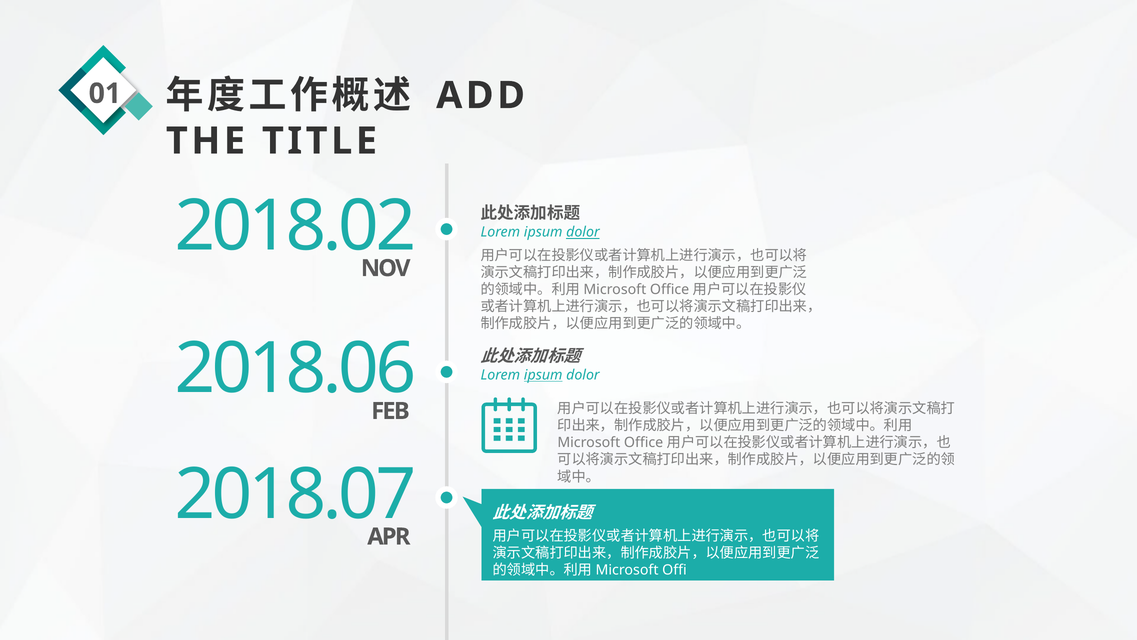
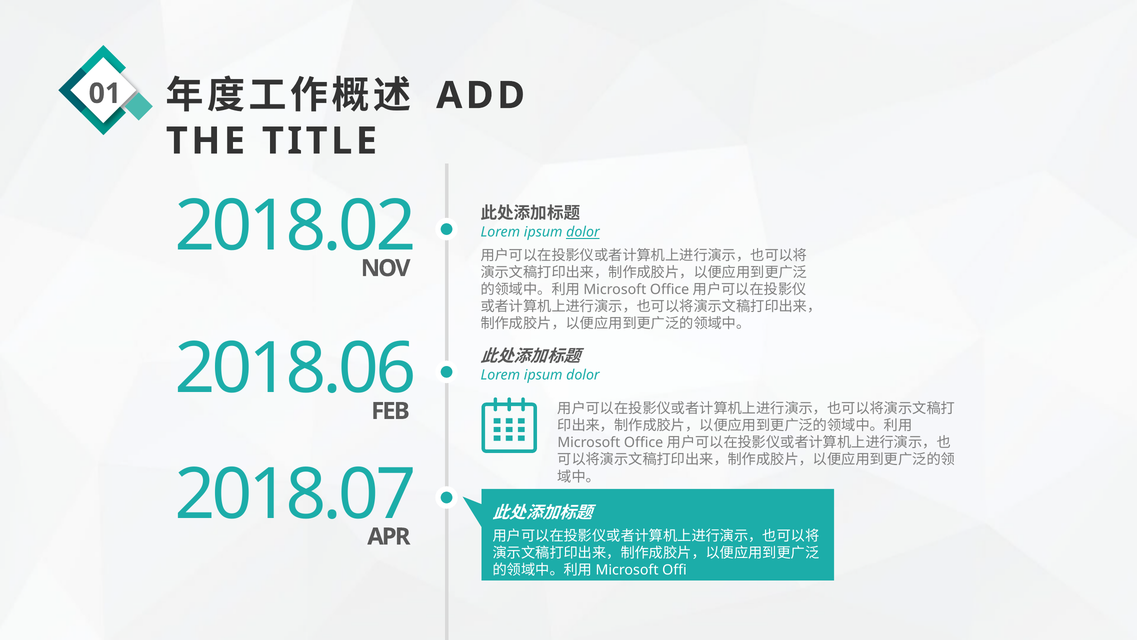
ipsum at (543, 375) underline: present -> none
